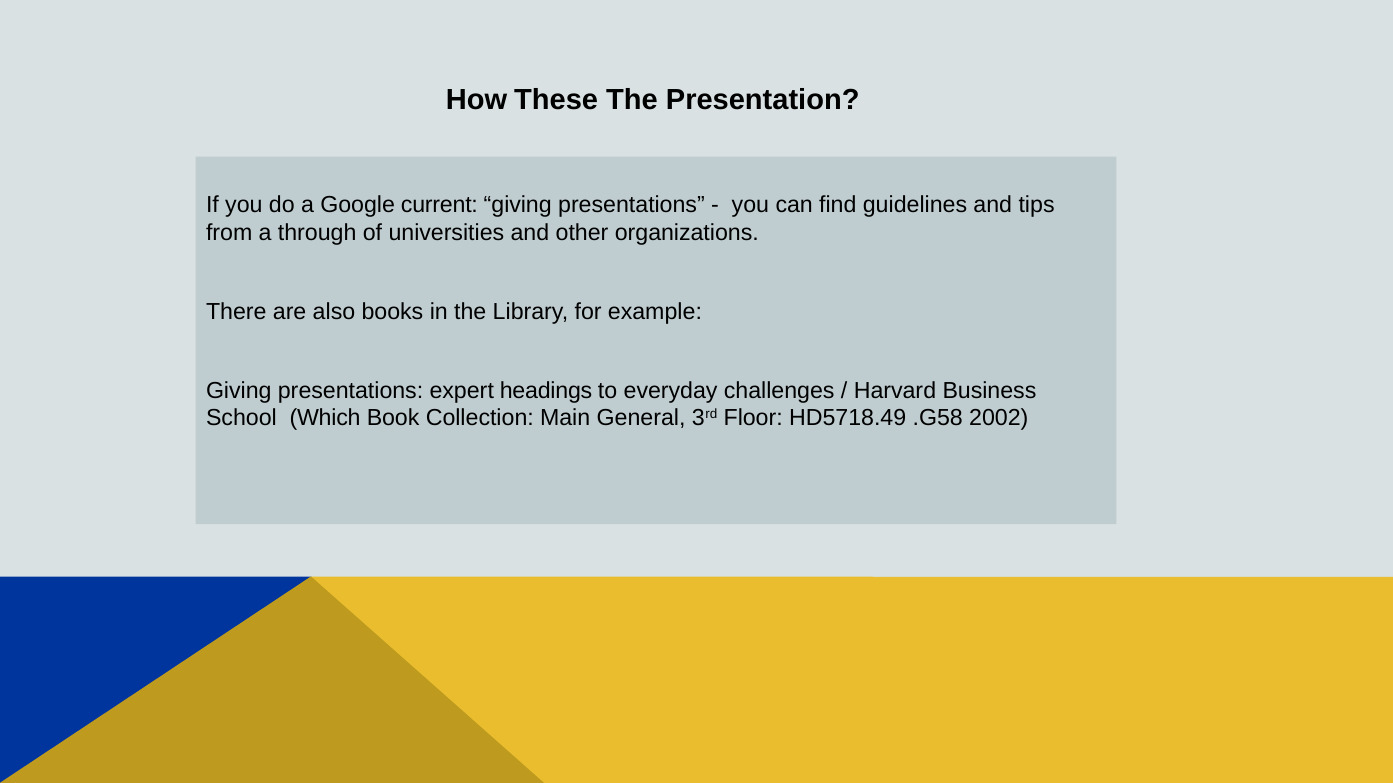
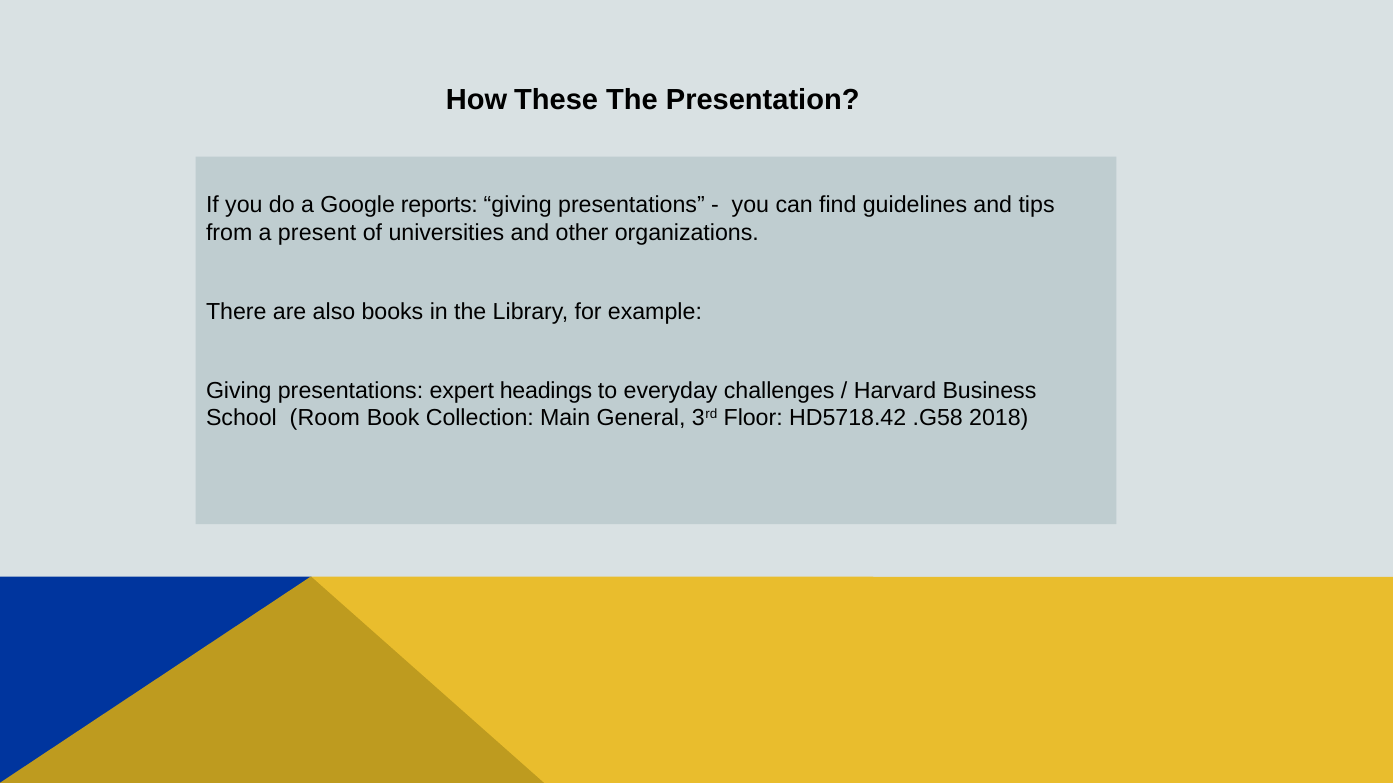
current: current -> reports
through: through -> present
Which: Which -> Room
HD5718.49: HD5718.49 -> HD5718.42
2002: 2002 -> 2018
